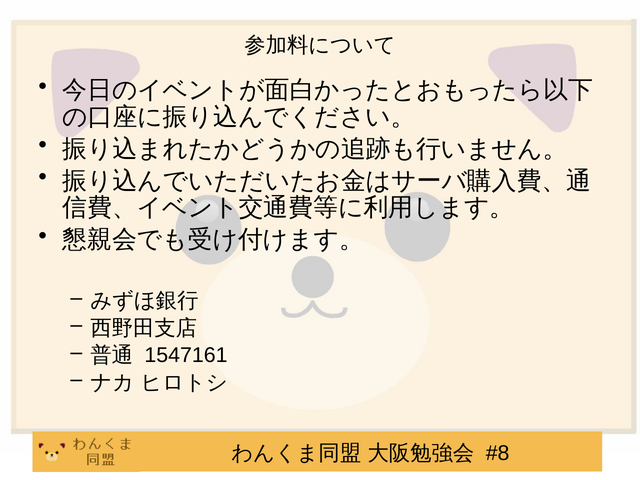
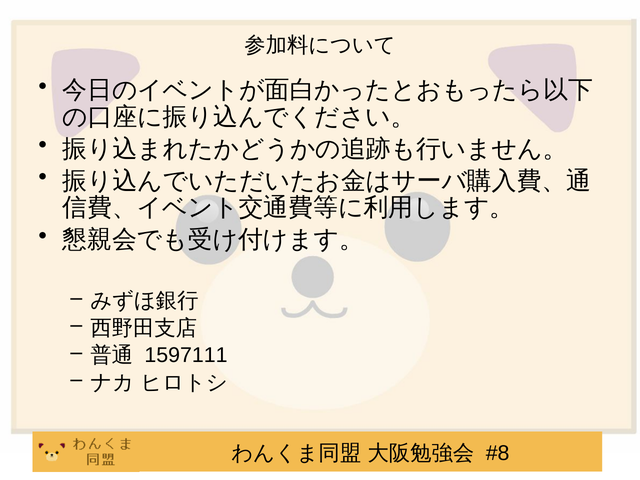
1547161: 1547161 -> 1597111
